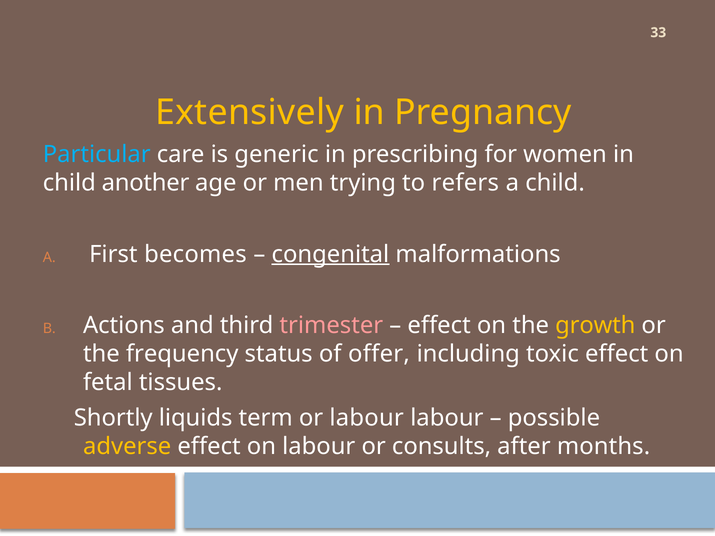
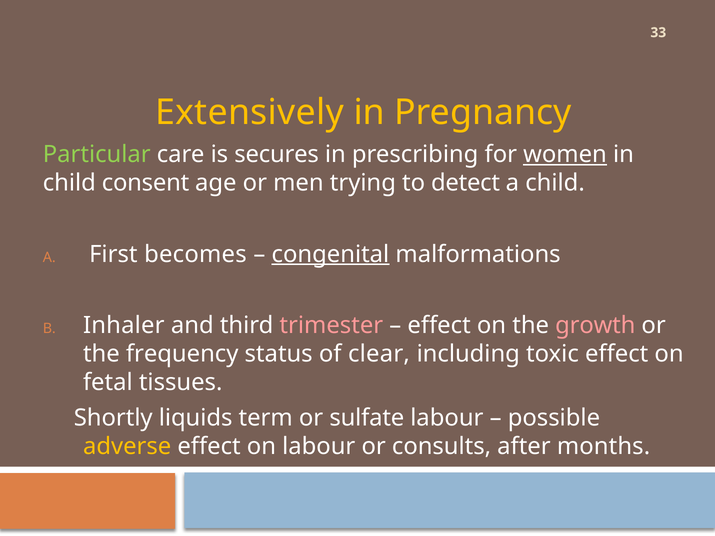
Particular colour: light blue -> light green
generic: generic -> secures
women underline: none -> present
another: another -> consent
refers: refers -> detect
Actions: Actions -> Inhaler
growth colour: yellow -> pink
offer: offer -> clear
or labour: labour -> sulfate
